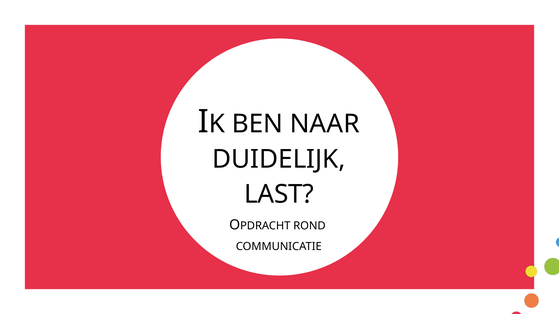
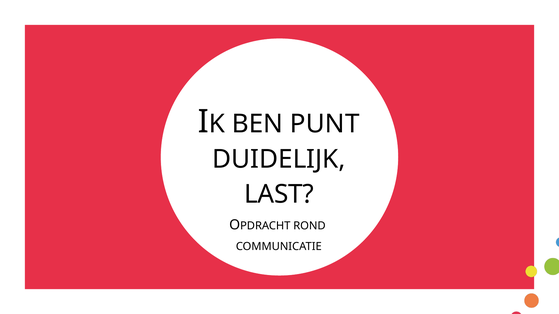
NAAR: NAAR -> PUNT
